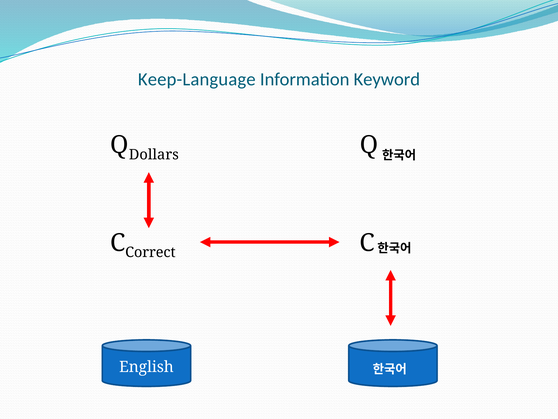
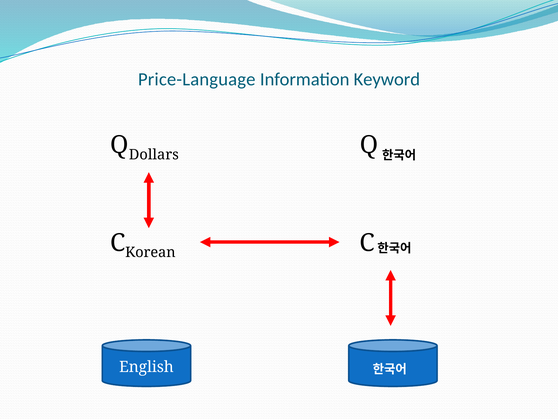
Keep-Language: Keep-Language -> Price-Language
Correct: Correct -> Korean
